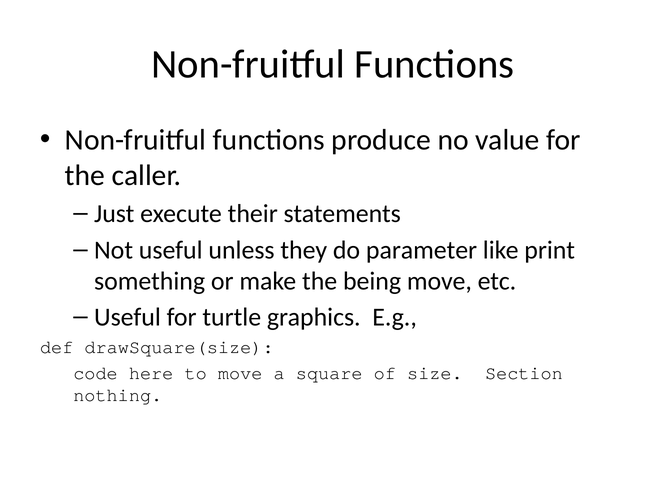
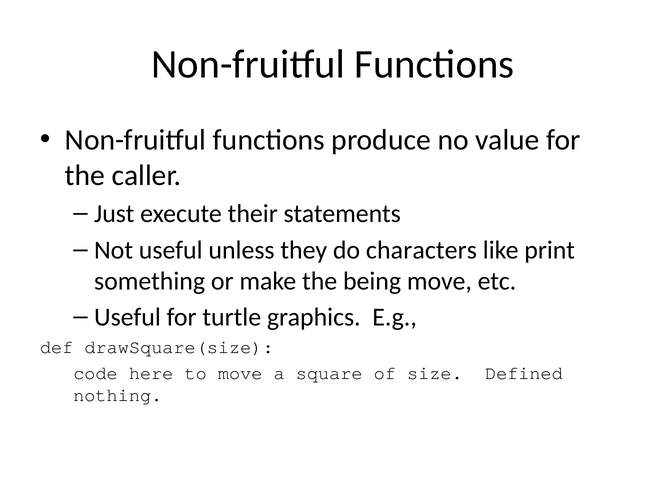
parameter: parameter -> characters
Section: Section -> Defined
